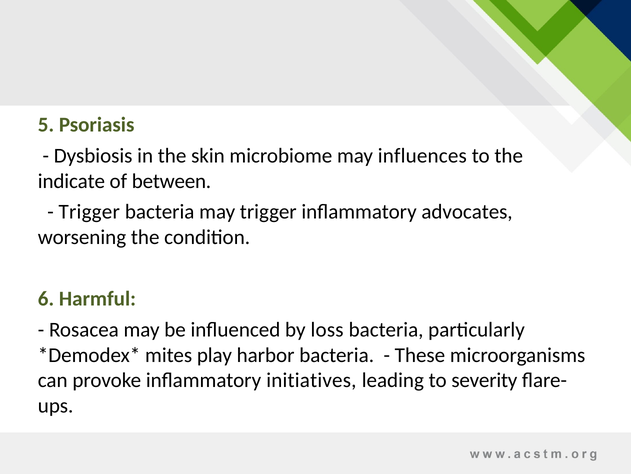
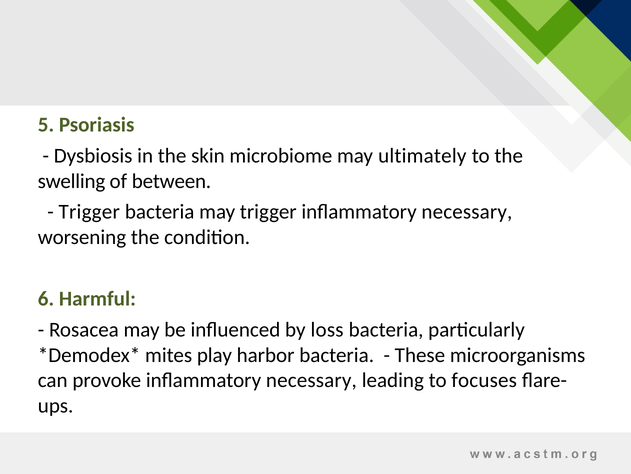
influences: influences -> ultimately
indicate: indicate -> swelling
trigger inflammatory advocates: advocates -> necessary
provoke inflammatory initiatives: initiatives -> necessary
severity: severity -> focuses
